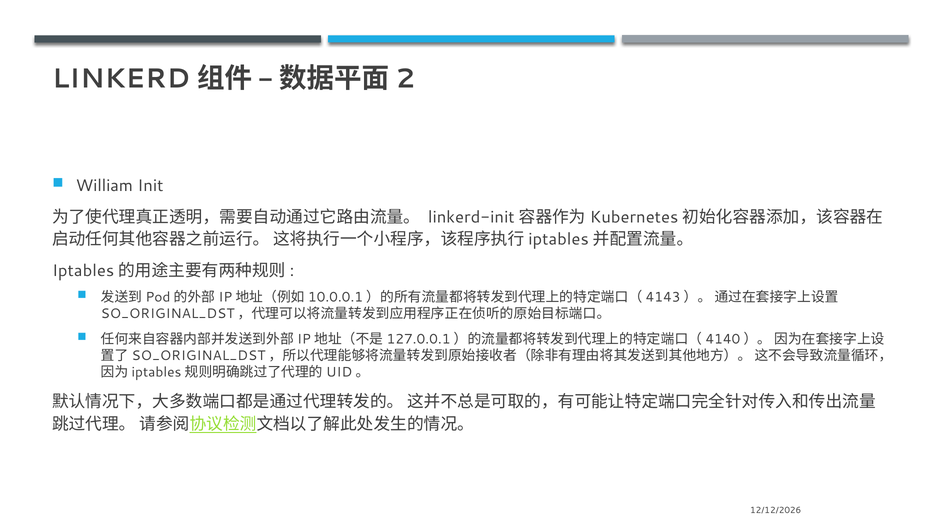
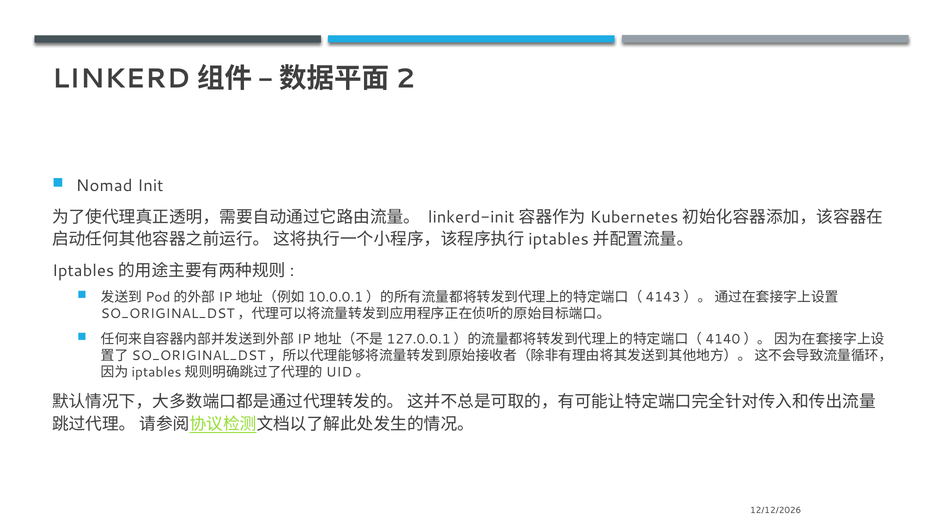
William: William -> Nomad
